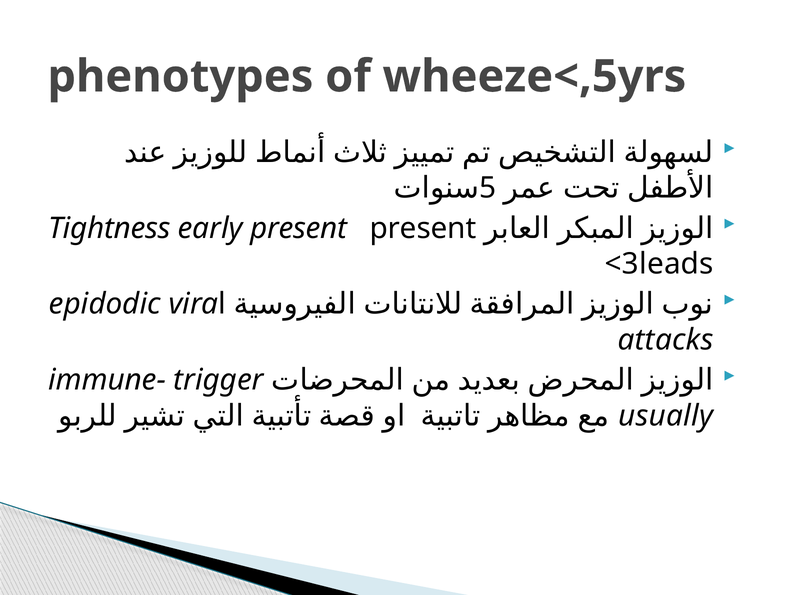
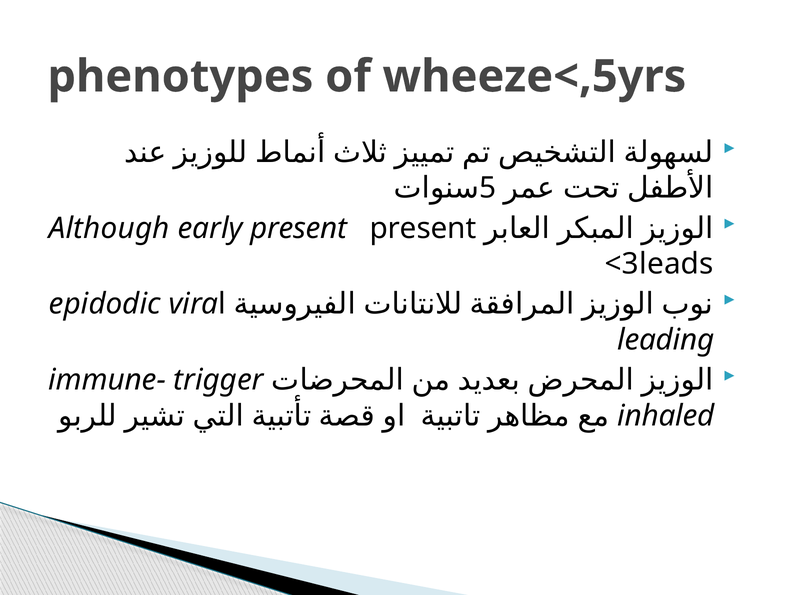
Tightness: Tightness -> Although
attacks: attacks -> leading
usually: usually -> inhaled
